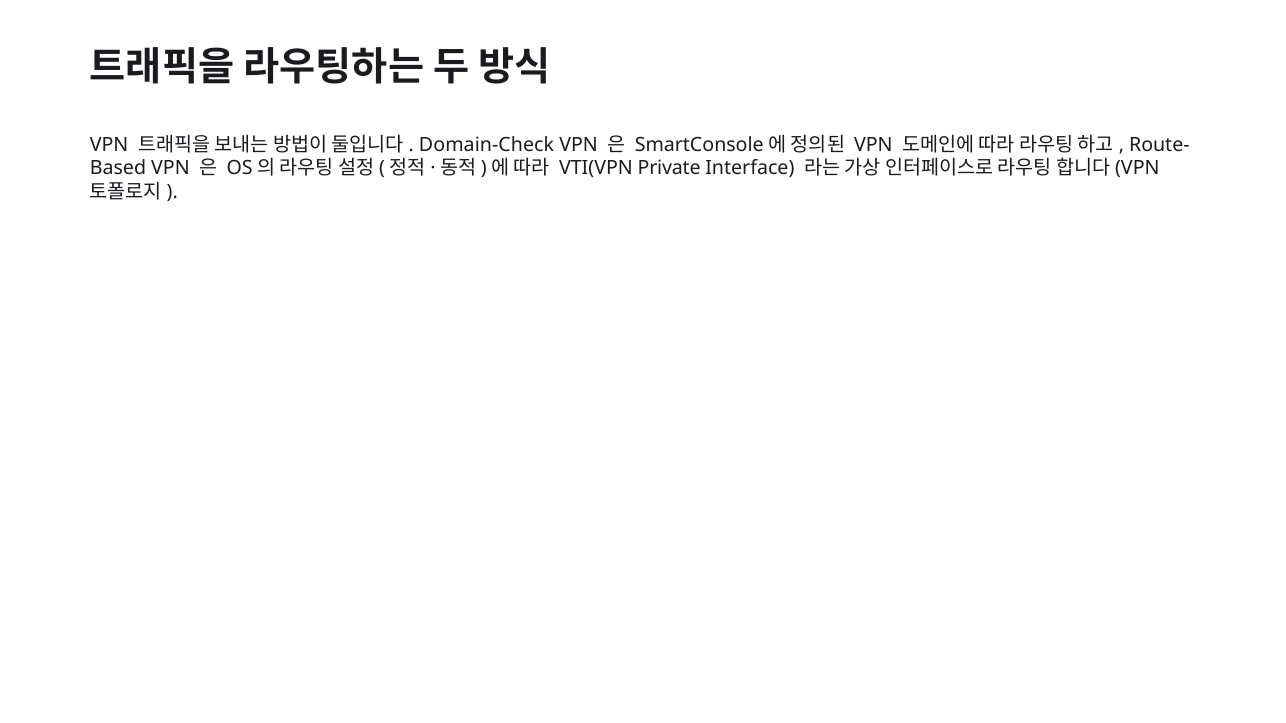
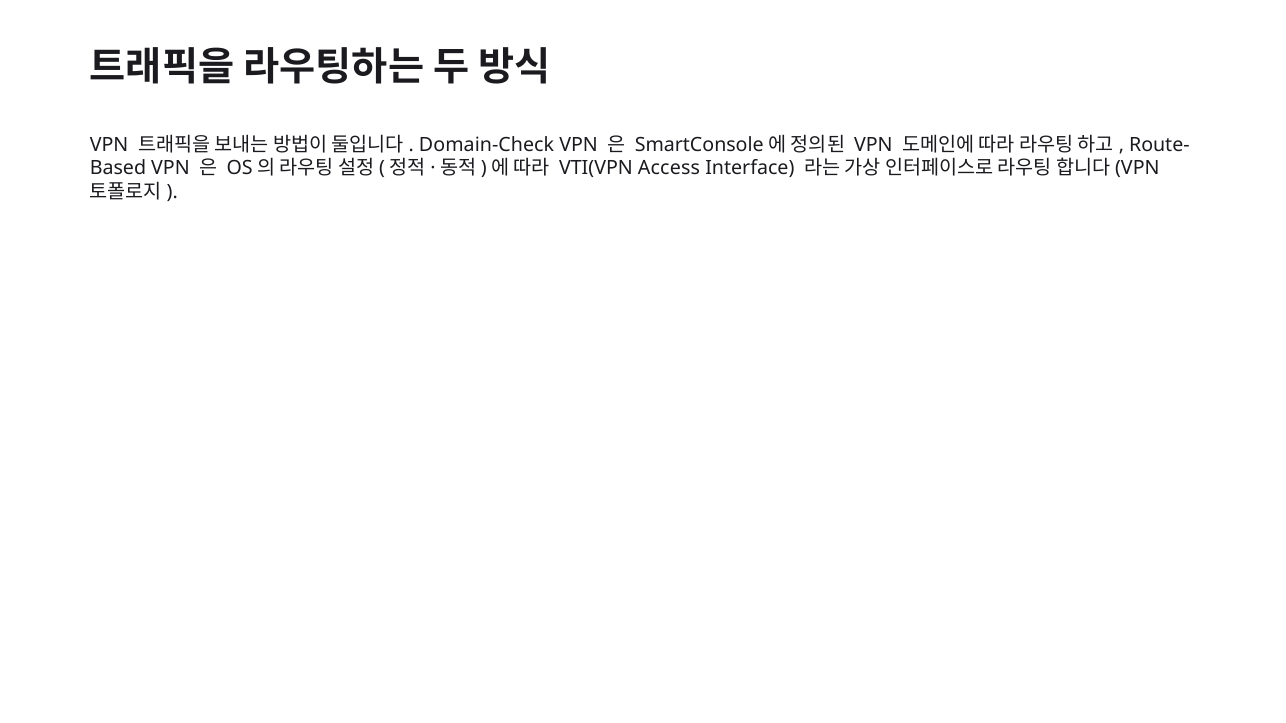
Private: Private -> Access
